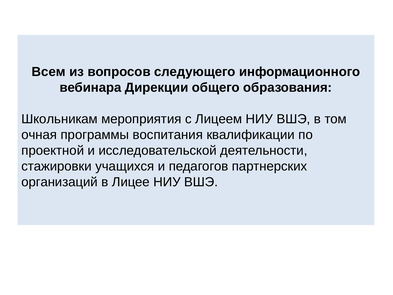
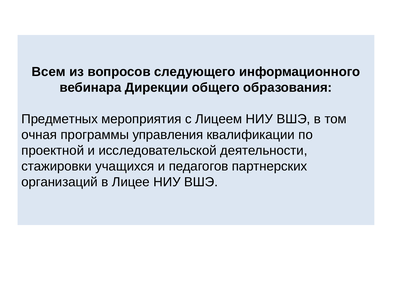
Школьникам: Школьникам -> Предметных
воспитания: воспитания -> управления
